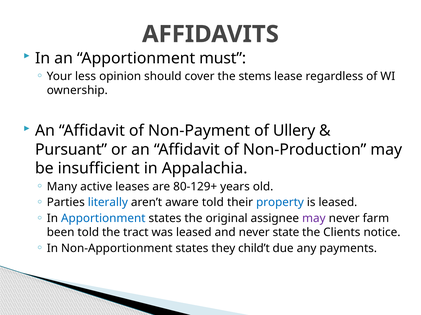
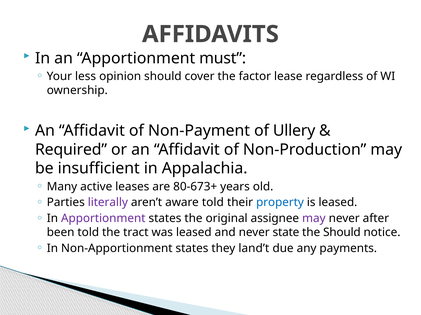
stems: stems -> factor
Pursuant: Pursuant -> Required
80-129+: 80-129+ -> 80-673+
literally colour: blue -> purple
Apportionment at (103, 219) colour: blue -> purple
farm: farm -> after
the Clients: Clients -> Should
child’t: child’t -> land’t
